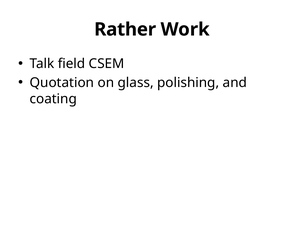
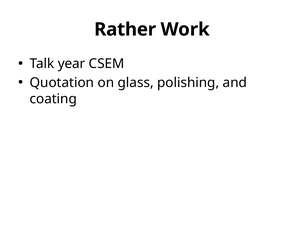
field: field -> year
